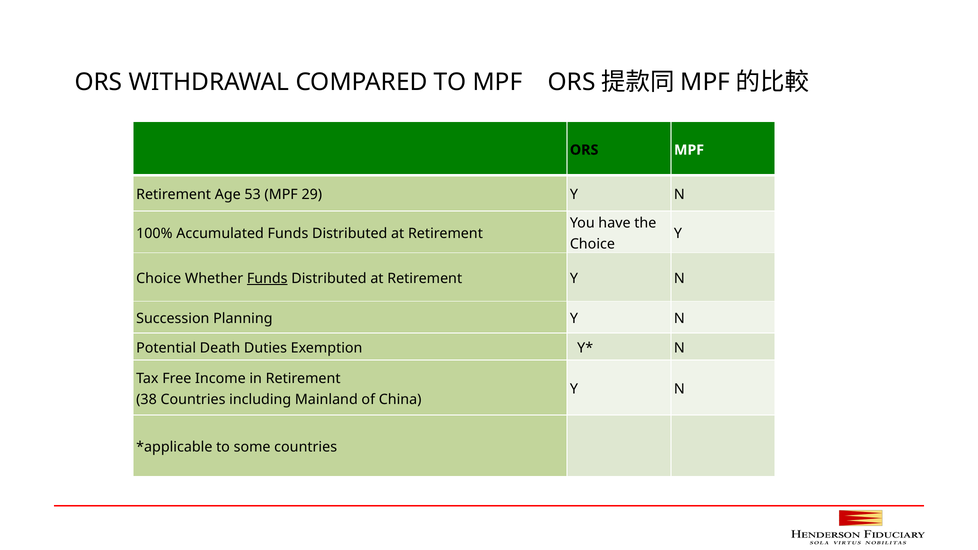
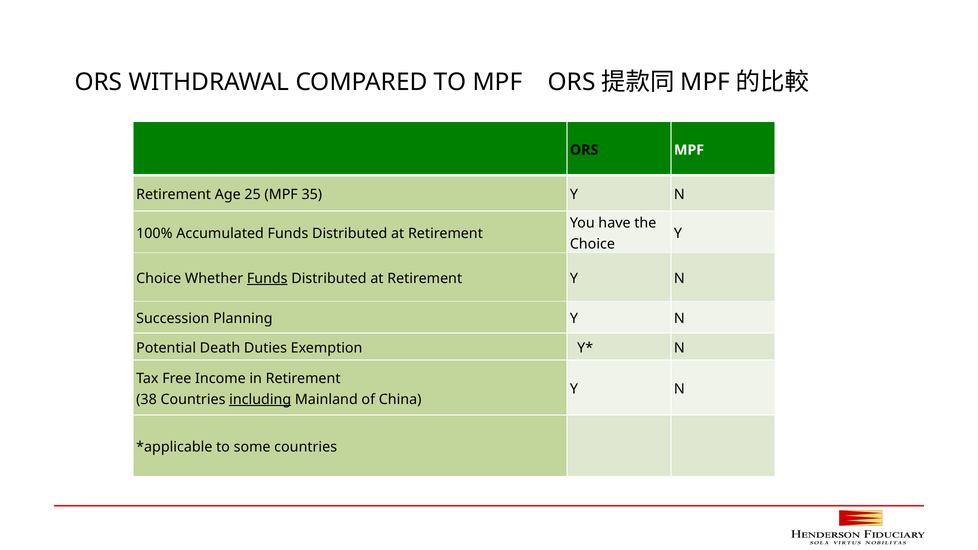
53: 53 -> 25
29: 29 -> 35
including underline: none -> present
